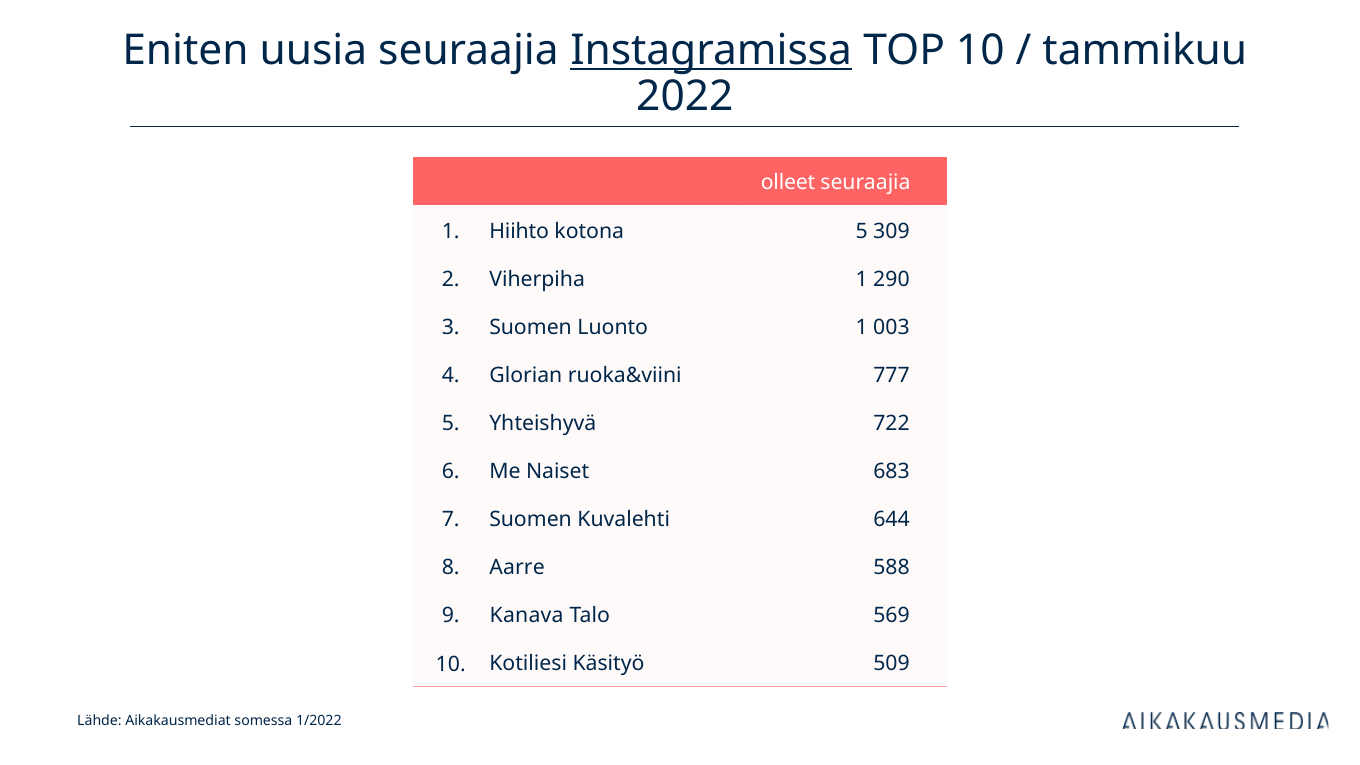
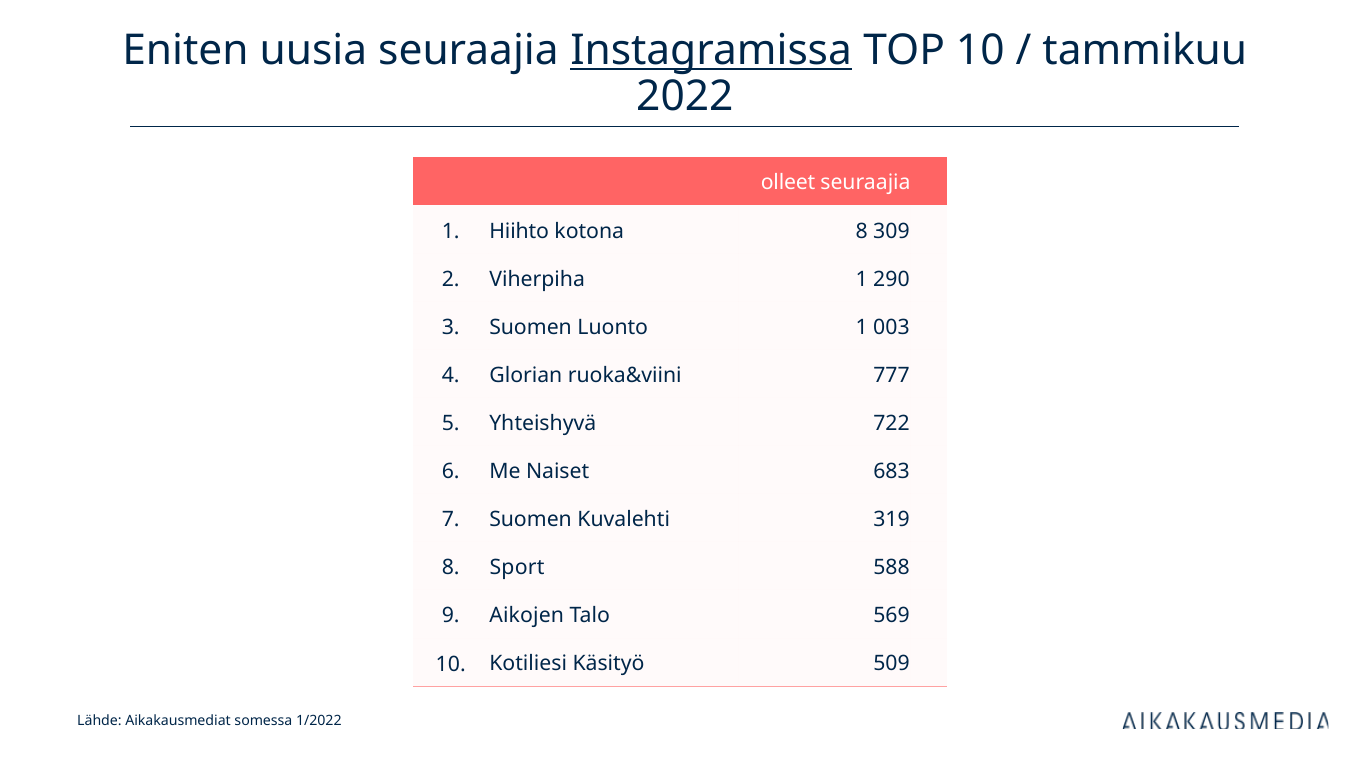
kotona 5: 5 -> 8
644: 644 -> 319
Aarre: Aarre -> Sport
Kanava: Kanava -> Aikojen
